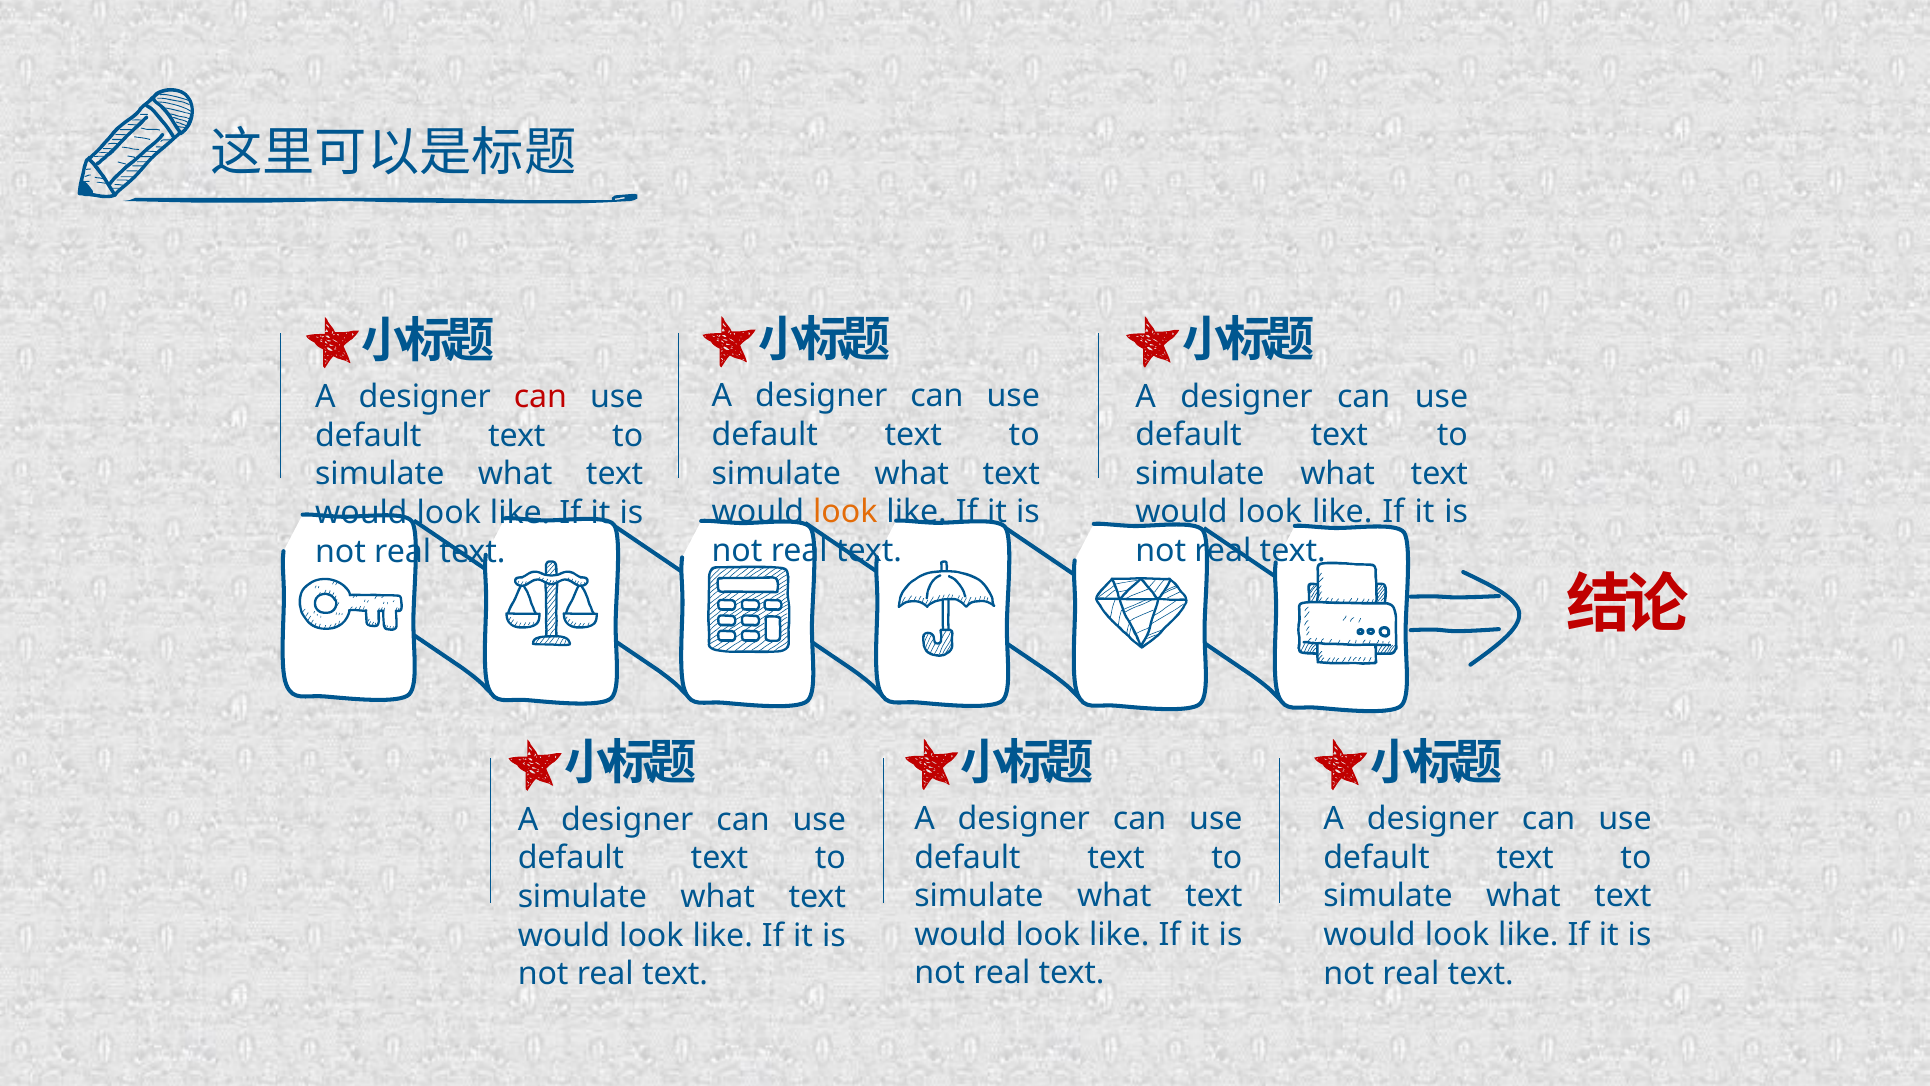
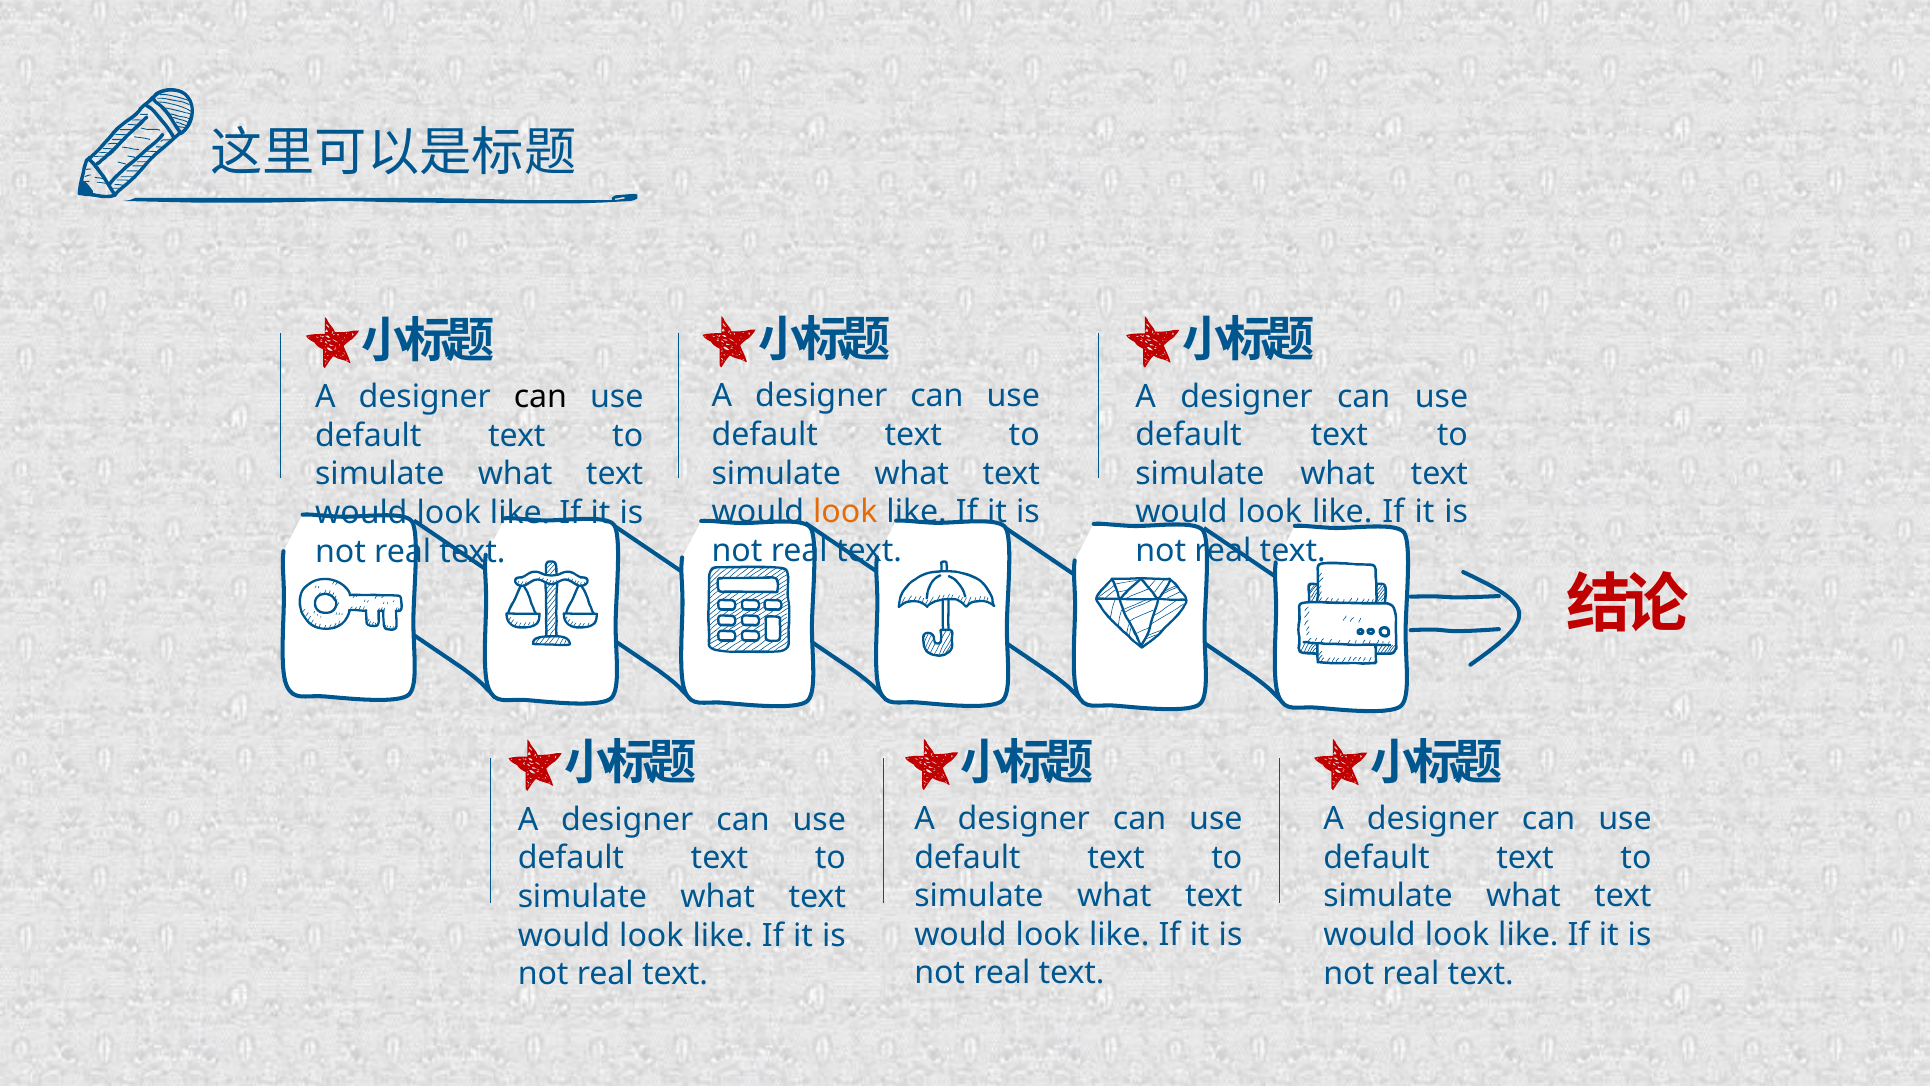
can at (540, 397) colour: red -> black
